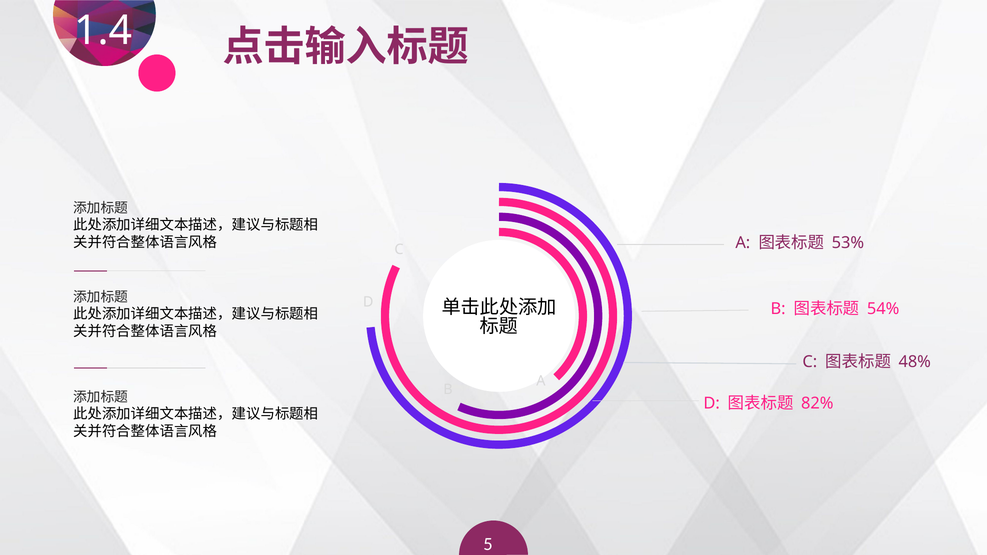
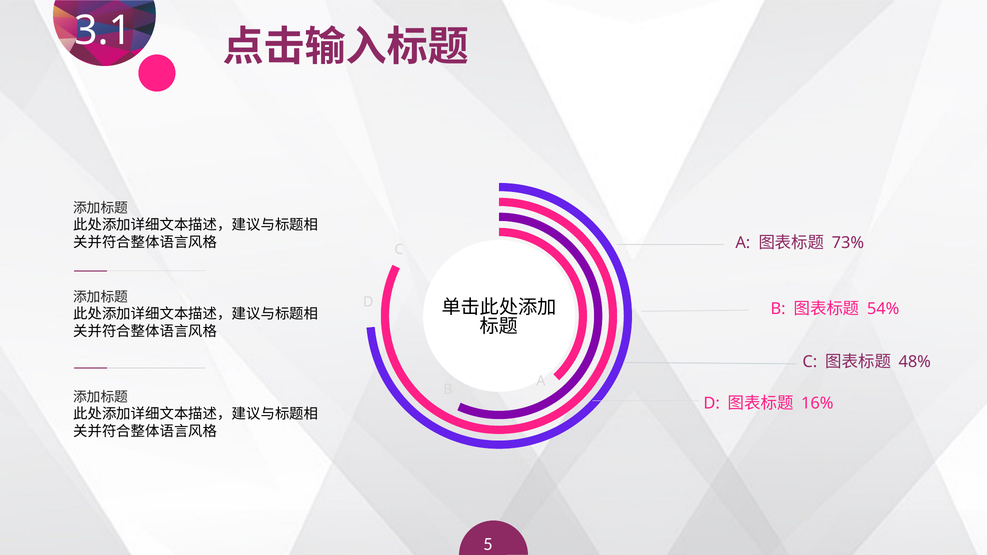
1.4: 1.4 -> 3.1
53%: 53% -> 73%
82%: 82% -> 16%
